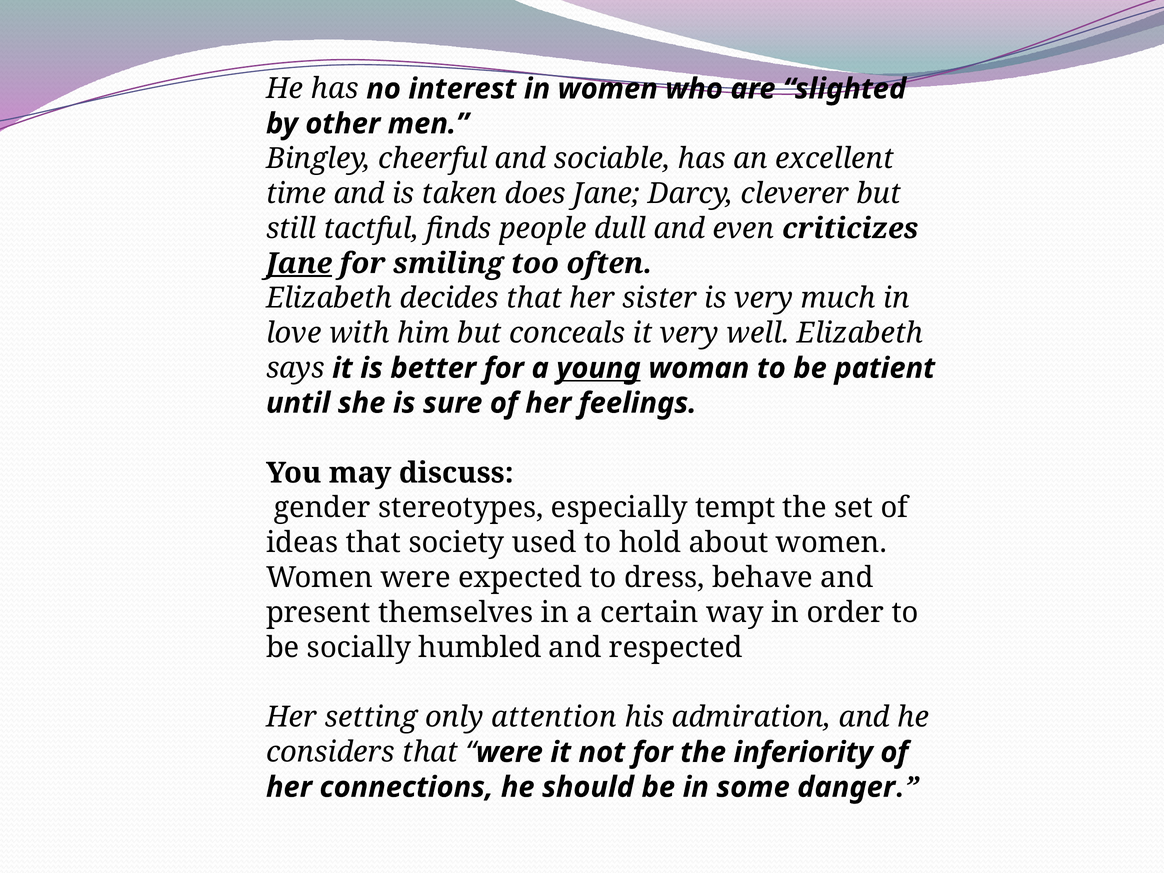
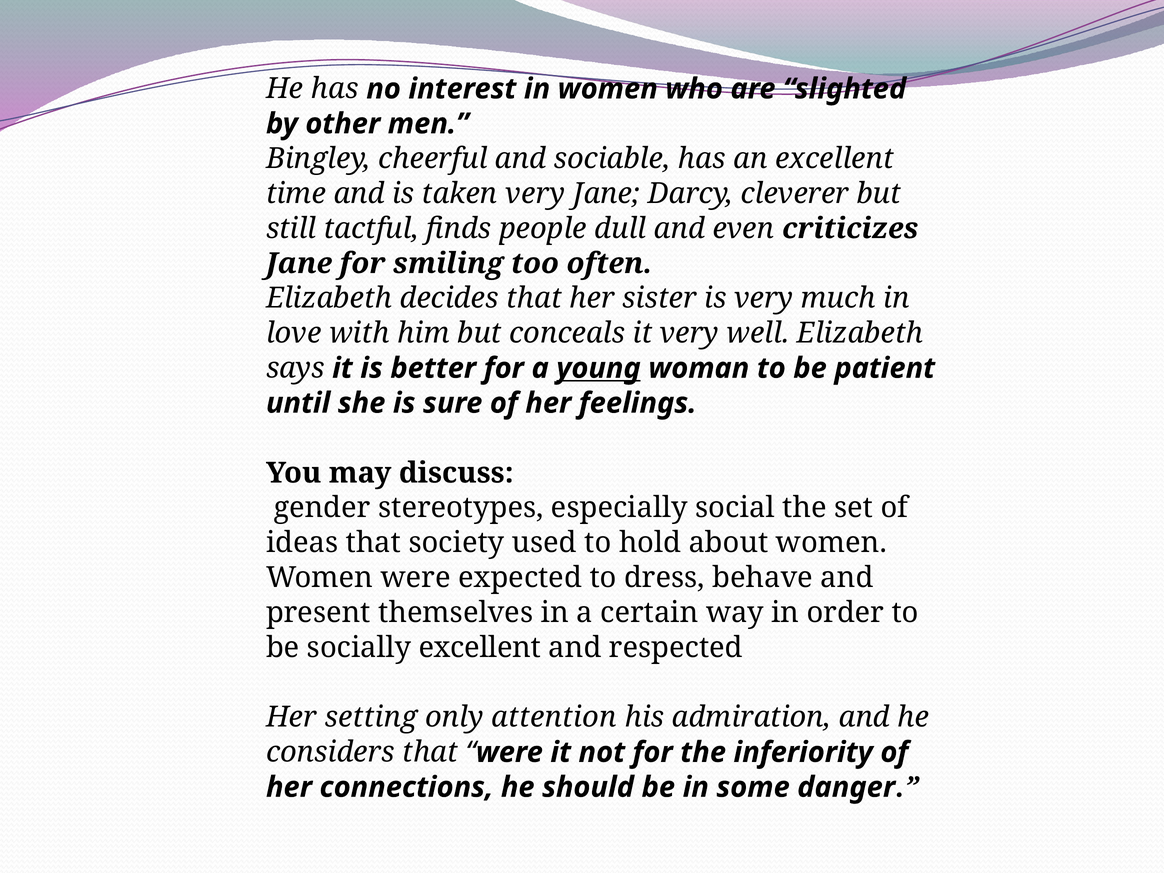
taken does: does -> very
Jane at (299, 263) underline: present -> none
tempt: tempt -> social
socially humbled: humbled -> excellent
